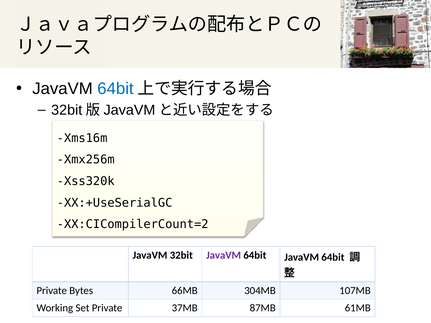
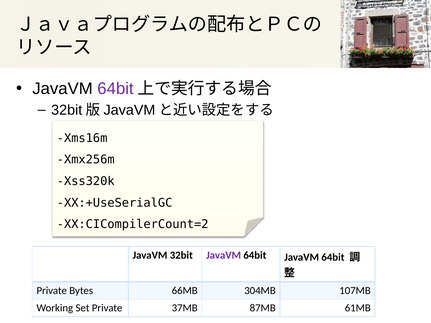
64bit at (115, 89) colour: blue -> purple
